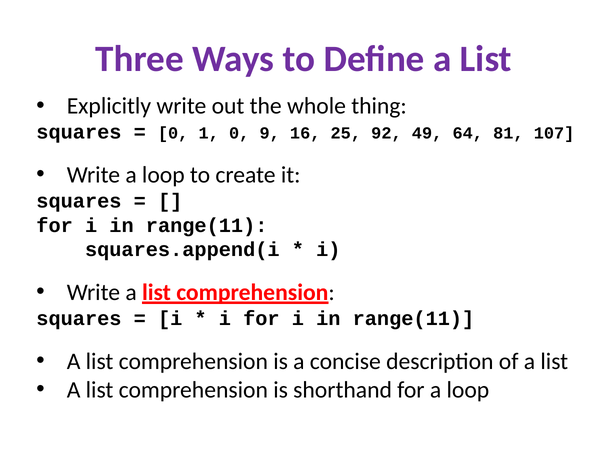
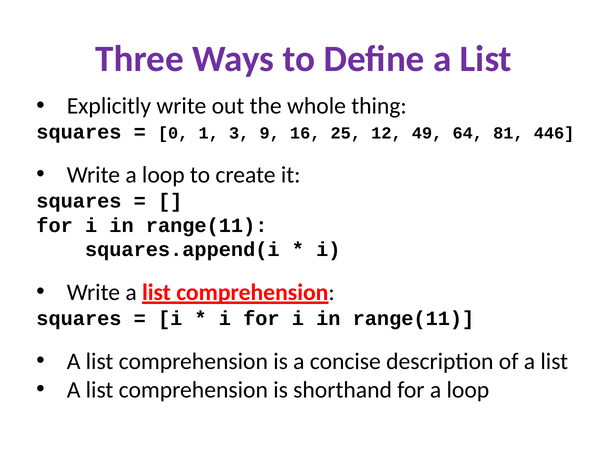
1 0: 0 -> 3
92: 92 -> 12
107: 107 -> 446
